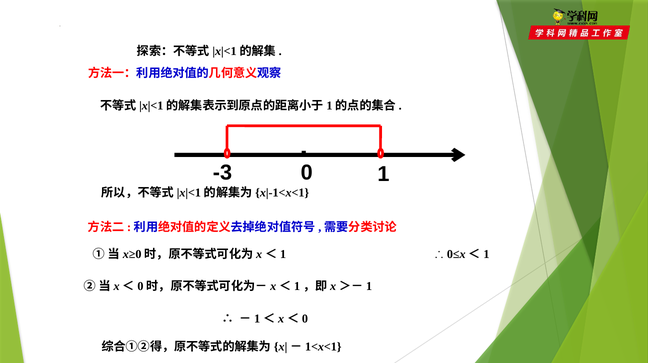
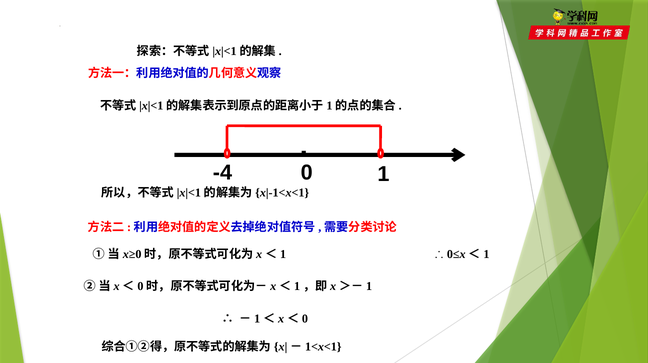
-3: -3 -> -4
